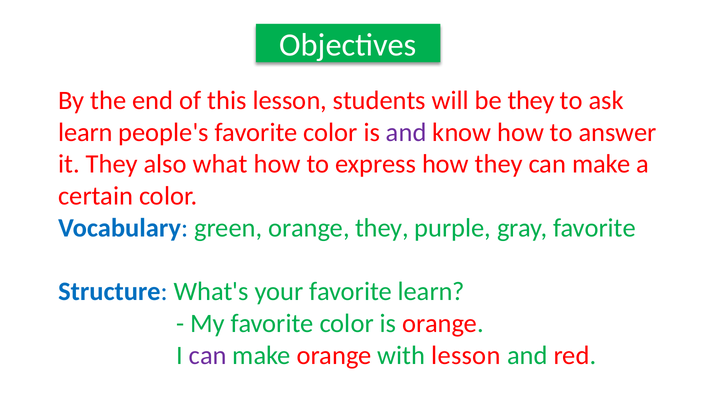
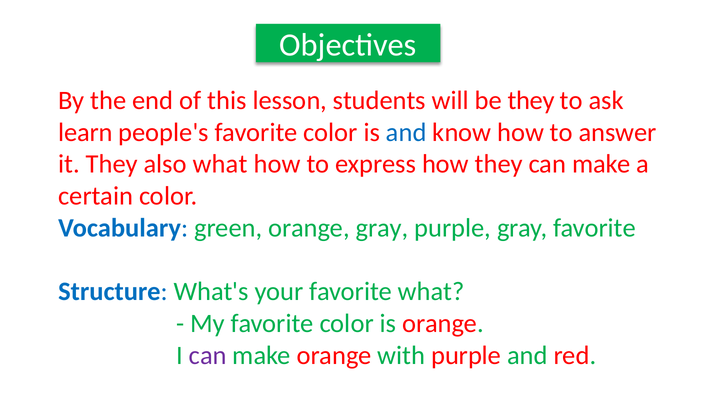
and at (406, 132) colour: purple -> blue
orange they: they -> gray
favorite learn: learn -> what
with lesson: lesson -> purple
